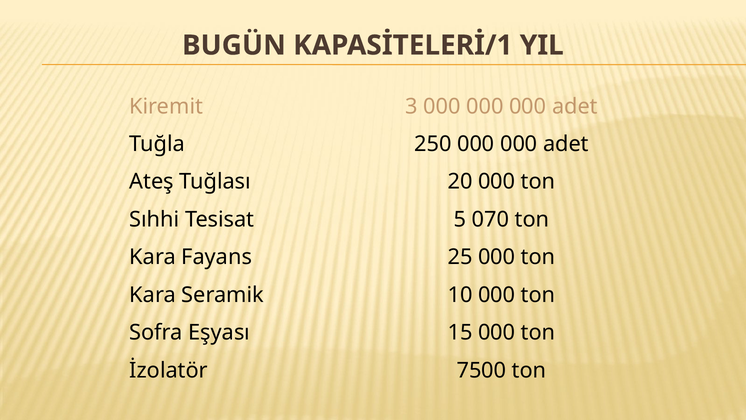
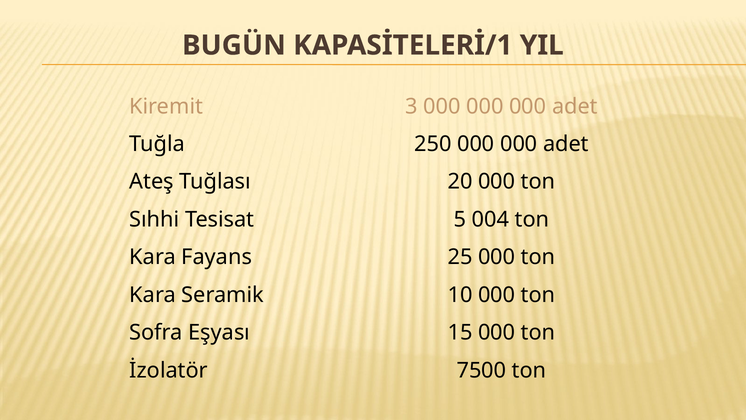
070: 070 -> 004
